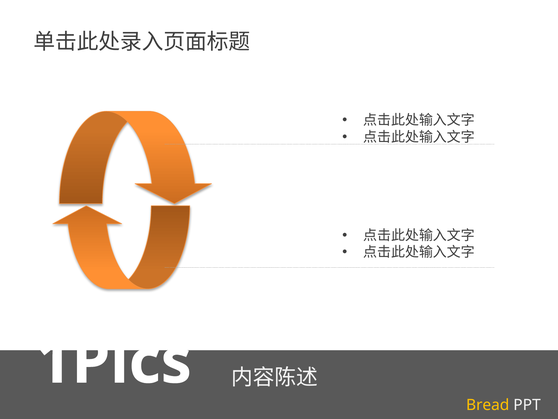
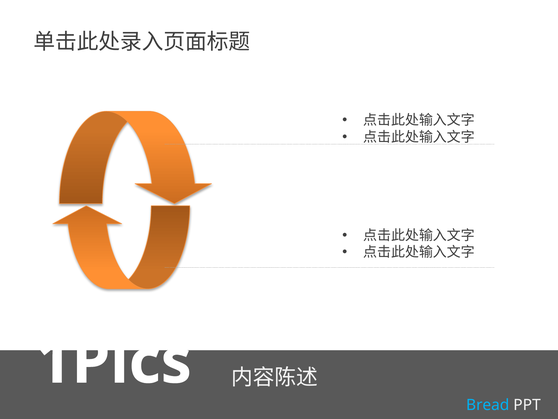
Bread colour: yellow -> light blue
